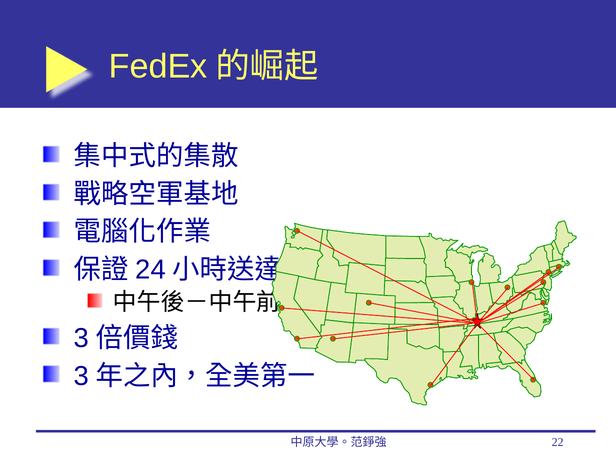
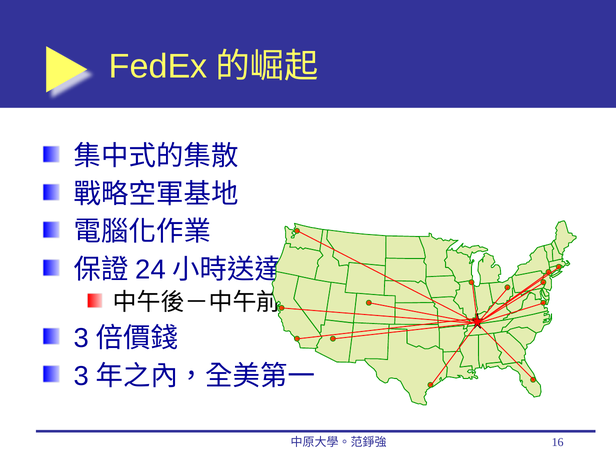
22: 22 -> 16
